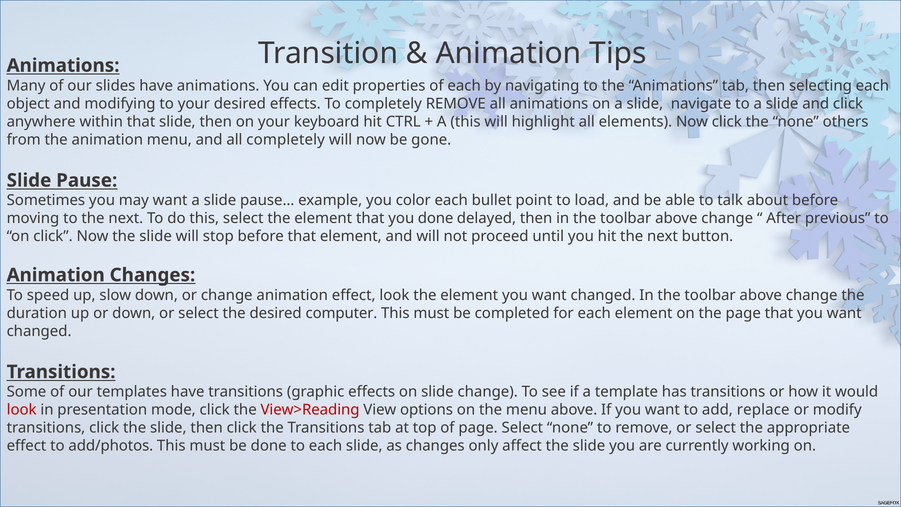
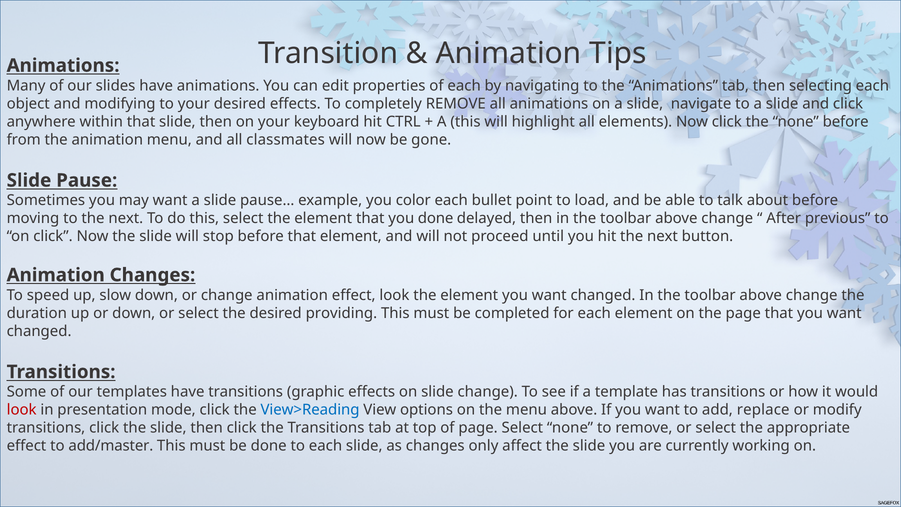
none others: others -> before
all completely: completely -> classmates
computer: computer -> providing
View>Reading colour: red -> blue
add/photos: add/photos -> add/master
